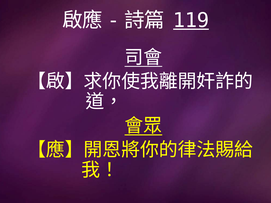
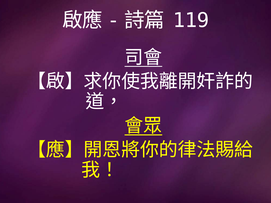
119 underline: present -> none
